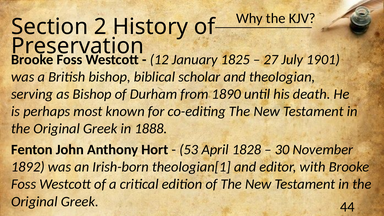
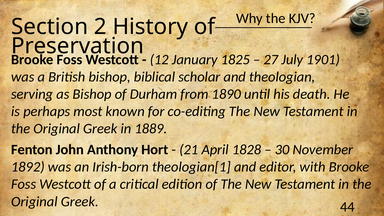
1888: 1888 -> 1889
53: 53 -> 21
